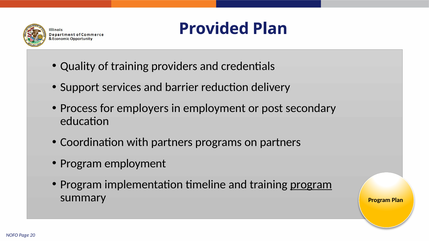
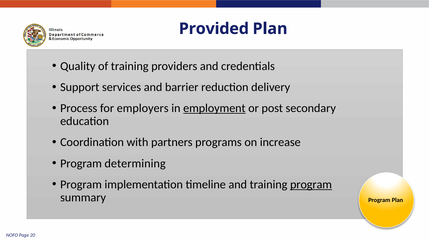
employment at (214, 108) underline: none -> present
on partners: partners -> increase
Program employment: employment -> determining
